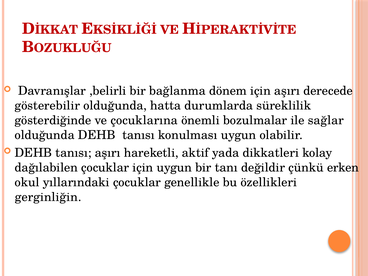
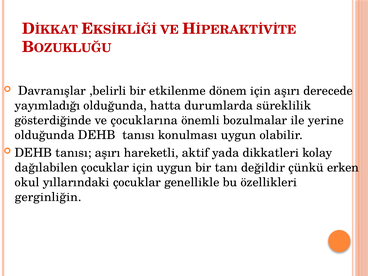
bağlanma: bağlanma -> etkilenme
gösterebilir: gösterebilir -> yayımladığı
sağlar: sağlar -> yerine
